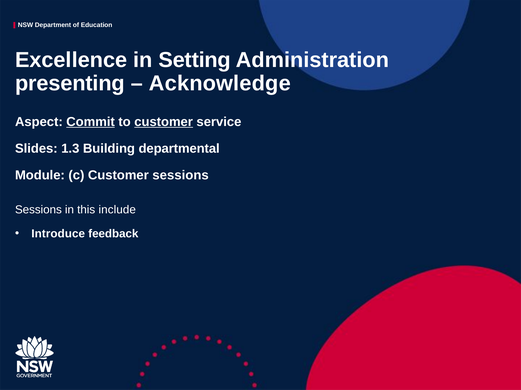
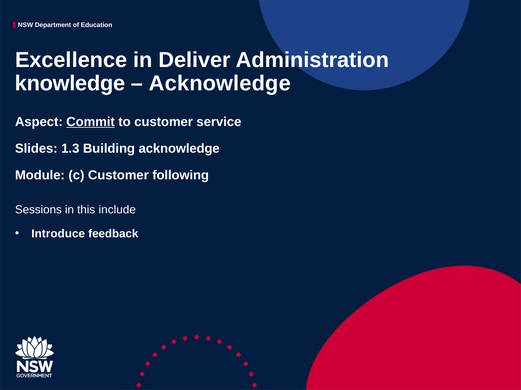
Setting: Setting -> Deliver
presenting: presenting -> knowledge
customer at (164, 122) underline: present -> none
Building departmental: departmental -> acknowledge
Customer sessions: sessions -> following
